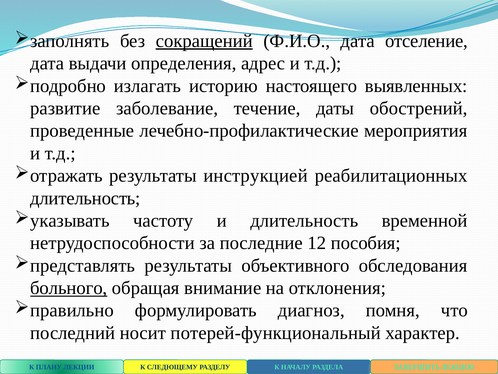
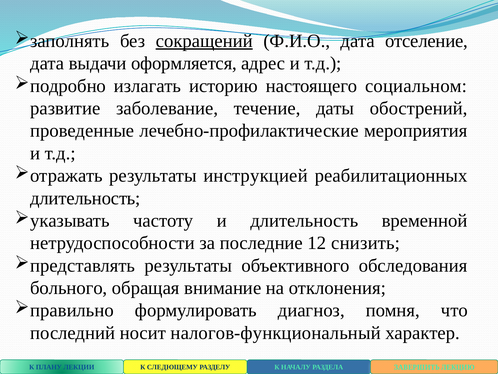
определения: определения -> оформляется
выявленных: выявленных -> социальном
пособия: пособия -> снизить
больного underline: present -> none
потерей-функциональный: потерей-функциональный -> налогов-функциональный
